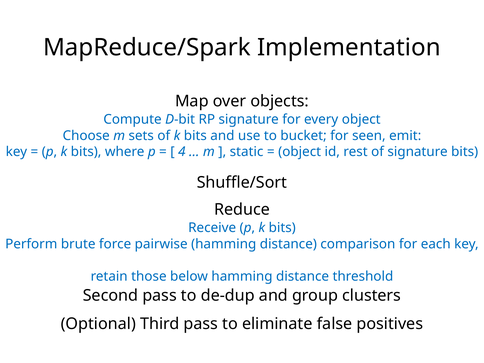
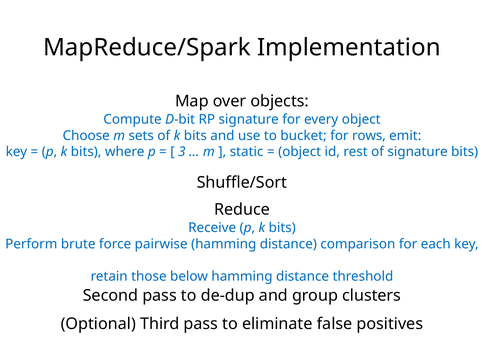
seen: seen -> rows
4: 4 -> 3
